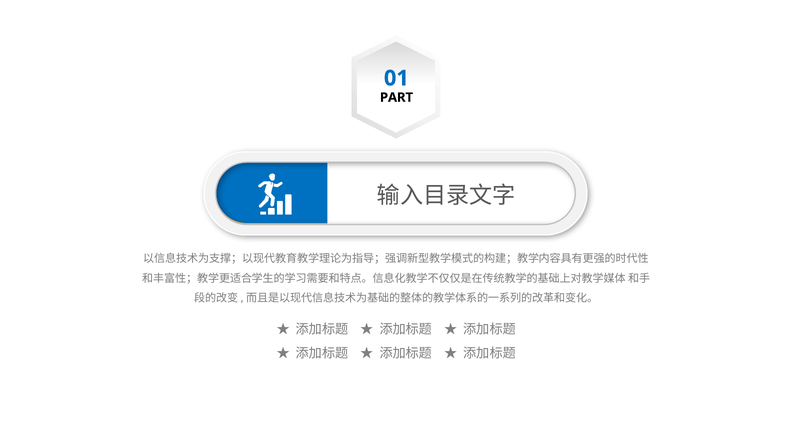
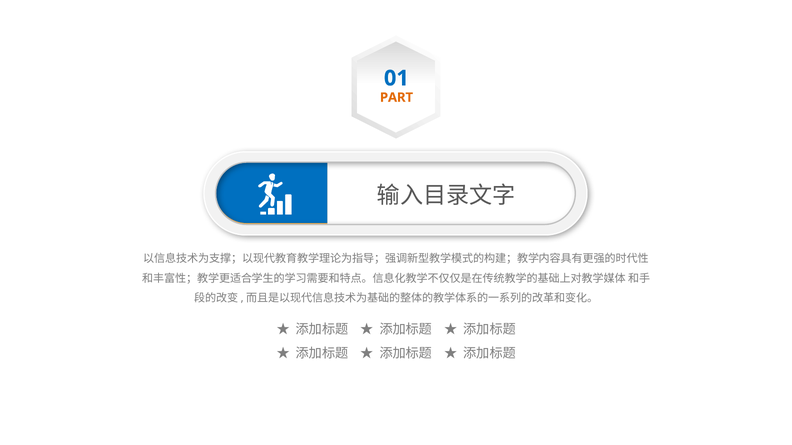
PART colour: black -> orange
